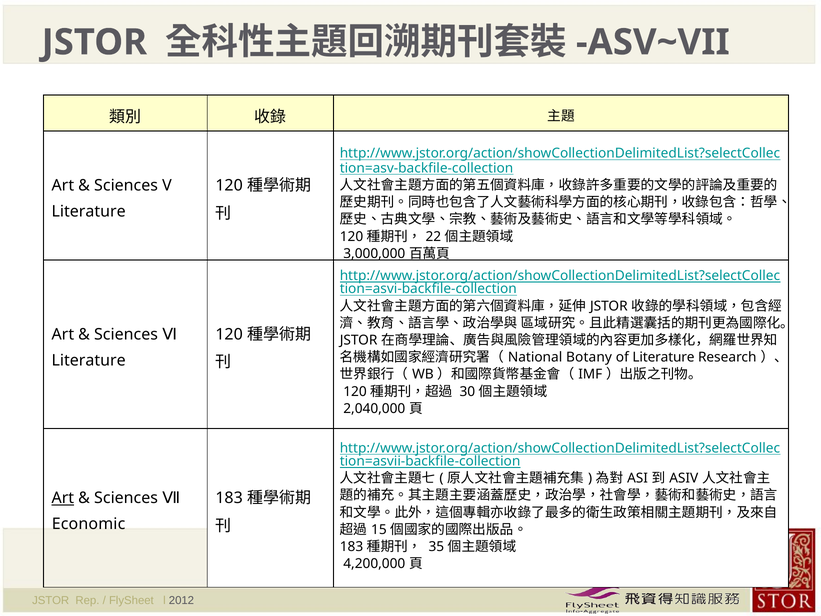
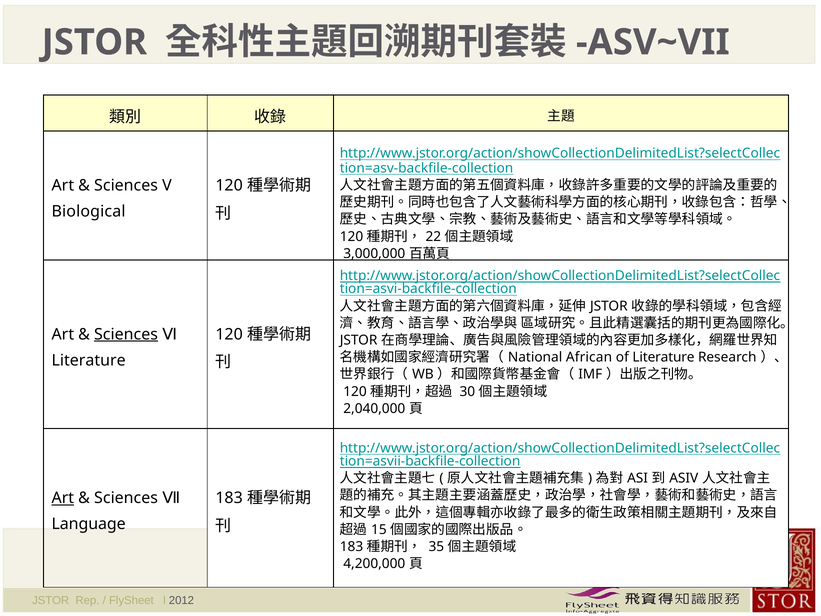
Literature at (89, 211): Literature -> Biological
Sciences at (126, 334) underline: none -> present
Botany: Botany -> African
Economic: Economic -> Language
